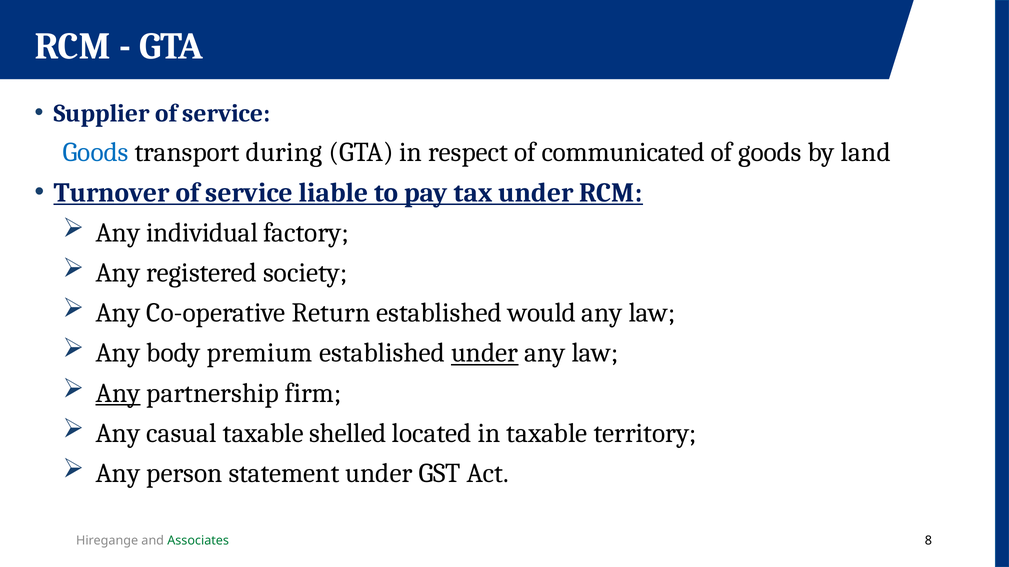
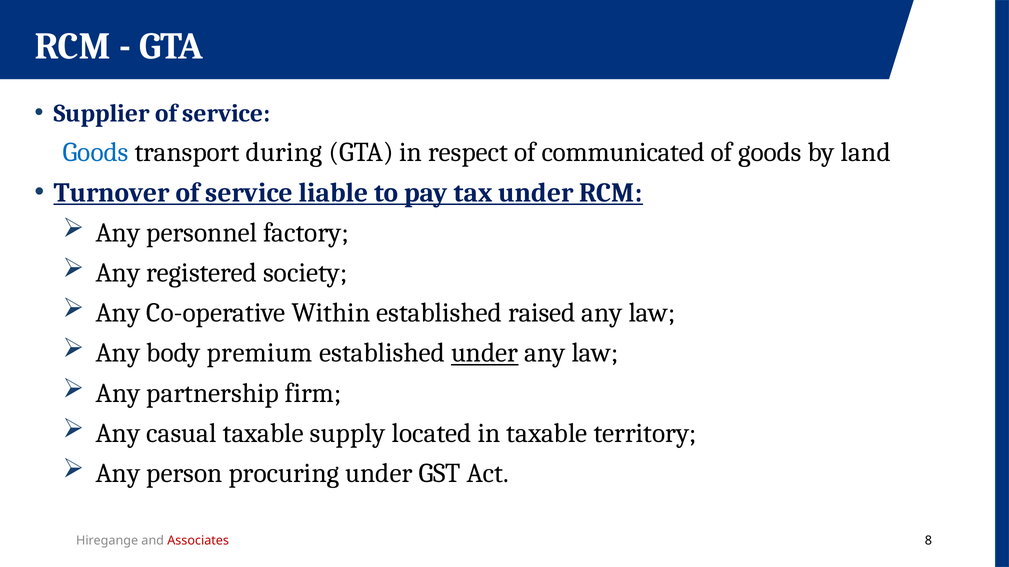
individual: individual -> personnel
Return: Return -> Within
would: would -> raised
Any at (118, 393) underline: present -> none
shelled: shelled -> supply
statement: statement -> procuring
Associates colour: green -> red
